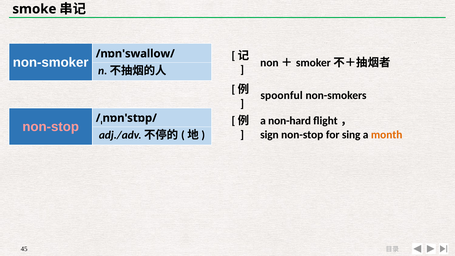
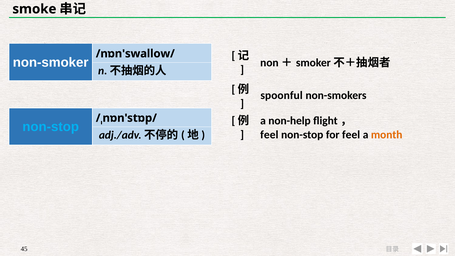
non-hard: non-hard -> non-help
non-stop at (51, 127) colour: pink -> light blue
sign at (269, 135): sign -> feel
for sing: sing -> feel
